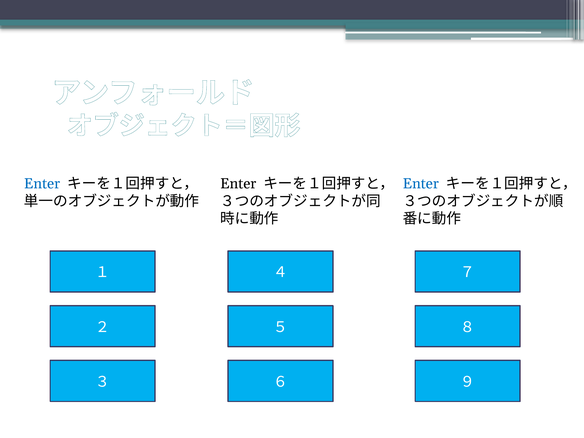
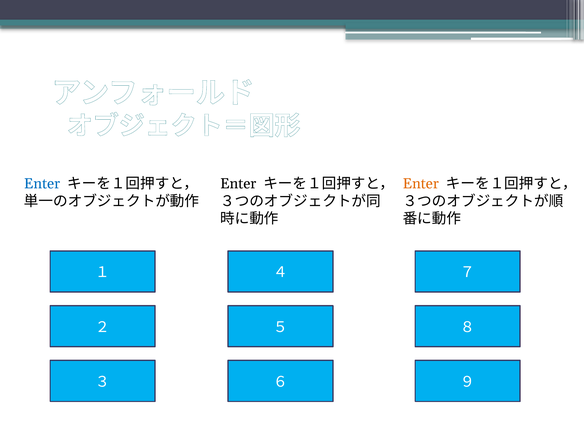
Enter at (421, 184) colour: blue -> orange
